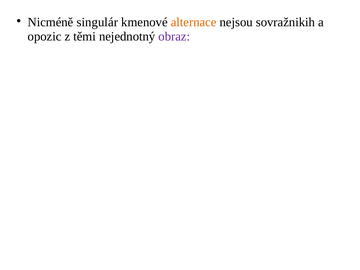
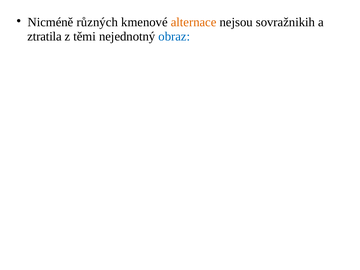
singulár: singulár -> různých
opozic: opozic -> ztratila
obraz colour: purple -> blue
